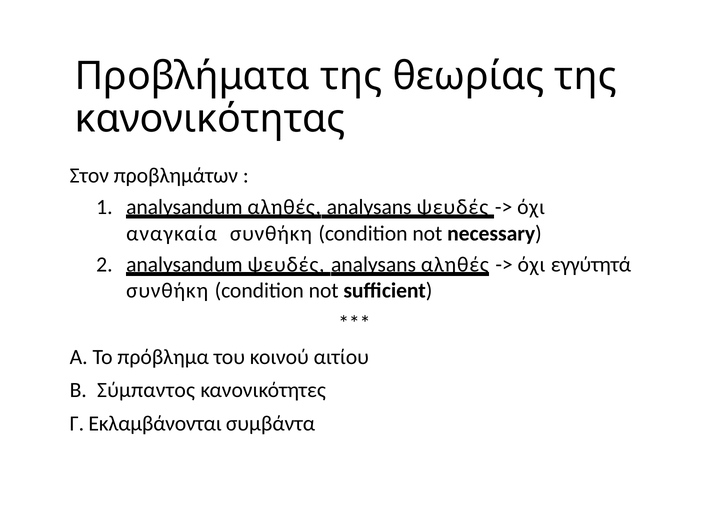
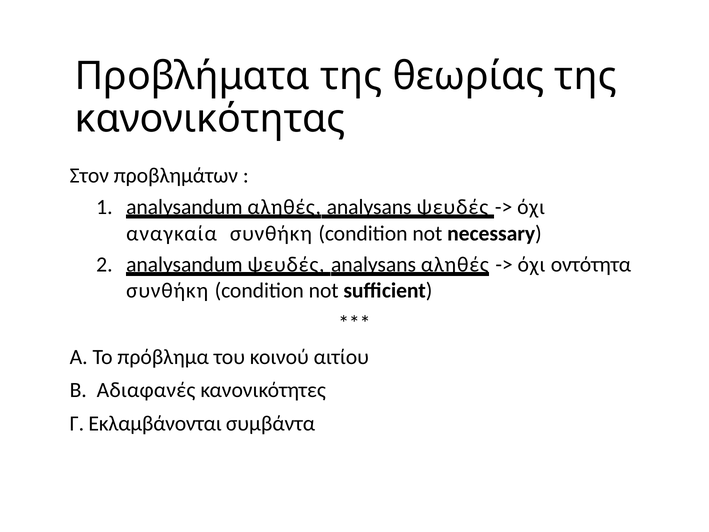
εγγύτητά: εγγύτητά -> οντότητα
Σύμπαντος: Σύμπαντος -> Αδιαφανές
